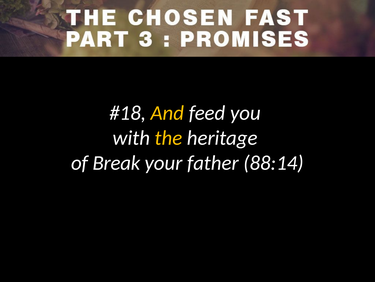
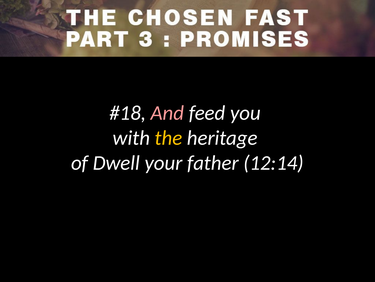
And colour: yellow -> pink
Break: Break -> Dwell
88:14: 88:14 -> 12:14
